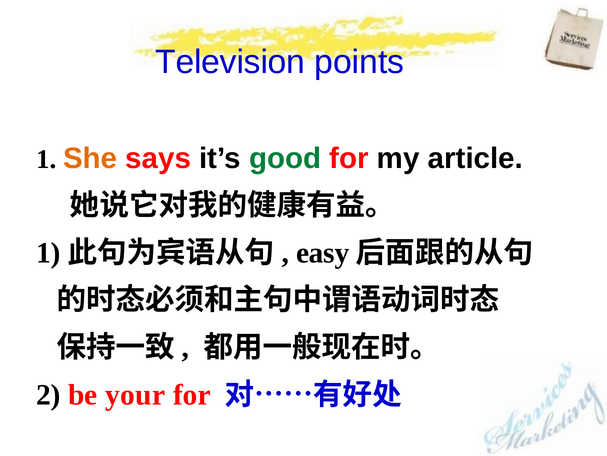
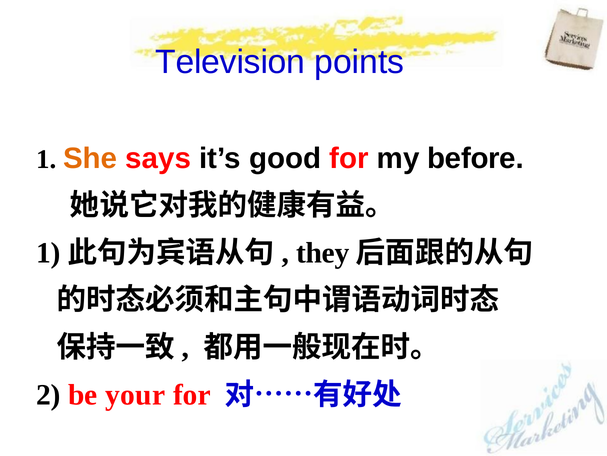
good colour: green -> black
article: article -> before
easy: easy -> they
